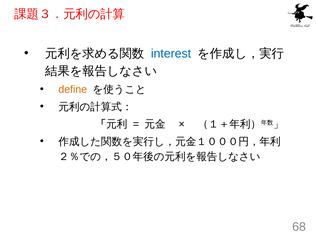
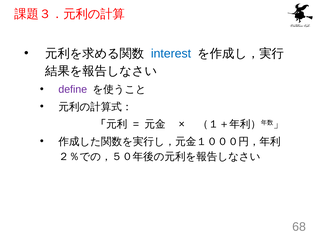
define colour: orange -> purple
